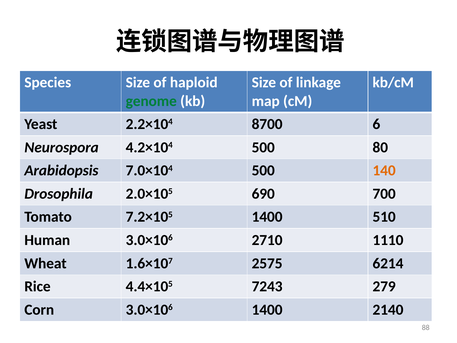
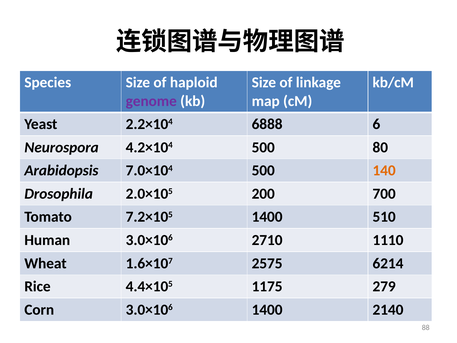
genome colour: green -> purple
8700: 8700 -> 6888
690: 690 -> 200
7243: 7243 -> 1175
